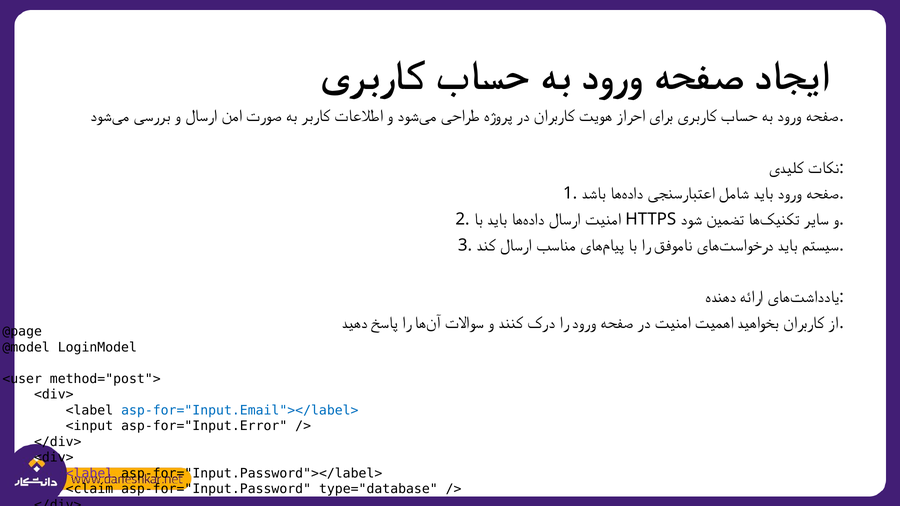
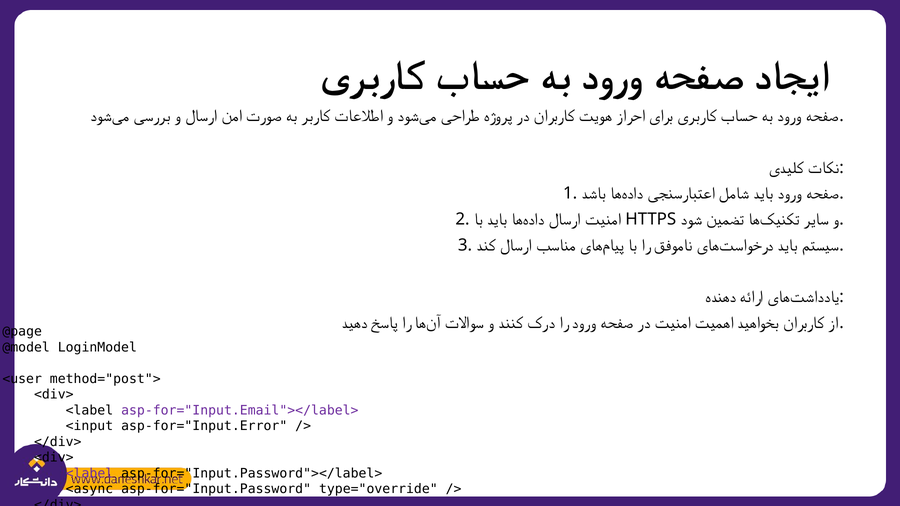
asp-for="Input.Email"></label> colour: blue -> purple
<claim: <claim -> <async
type="database: type="database -> type="override
